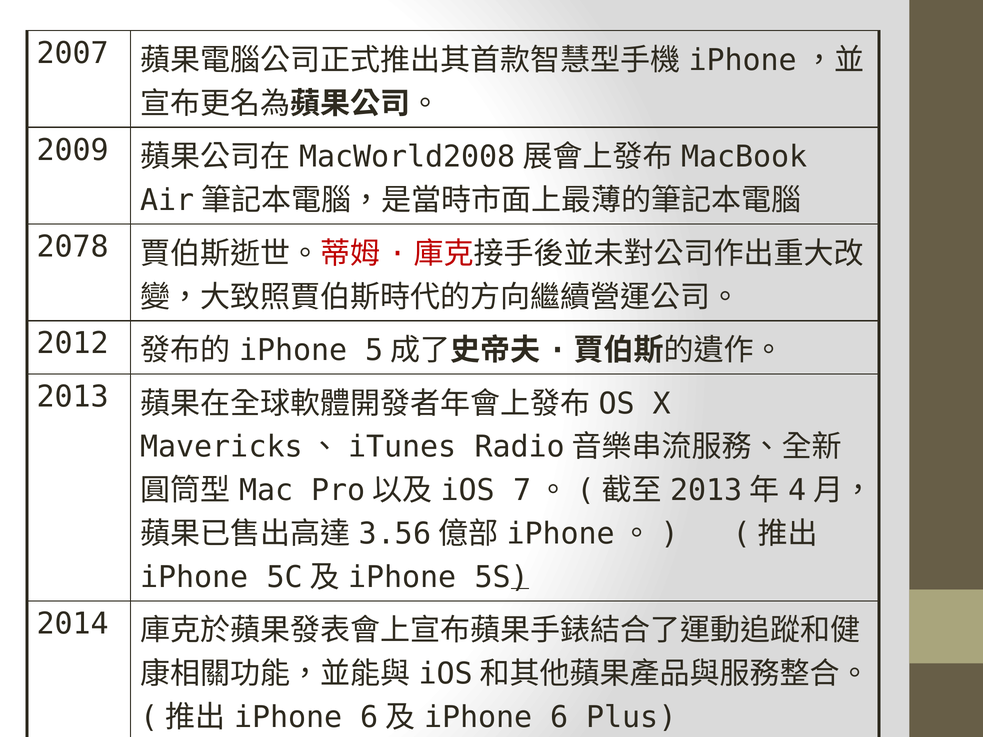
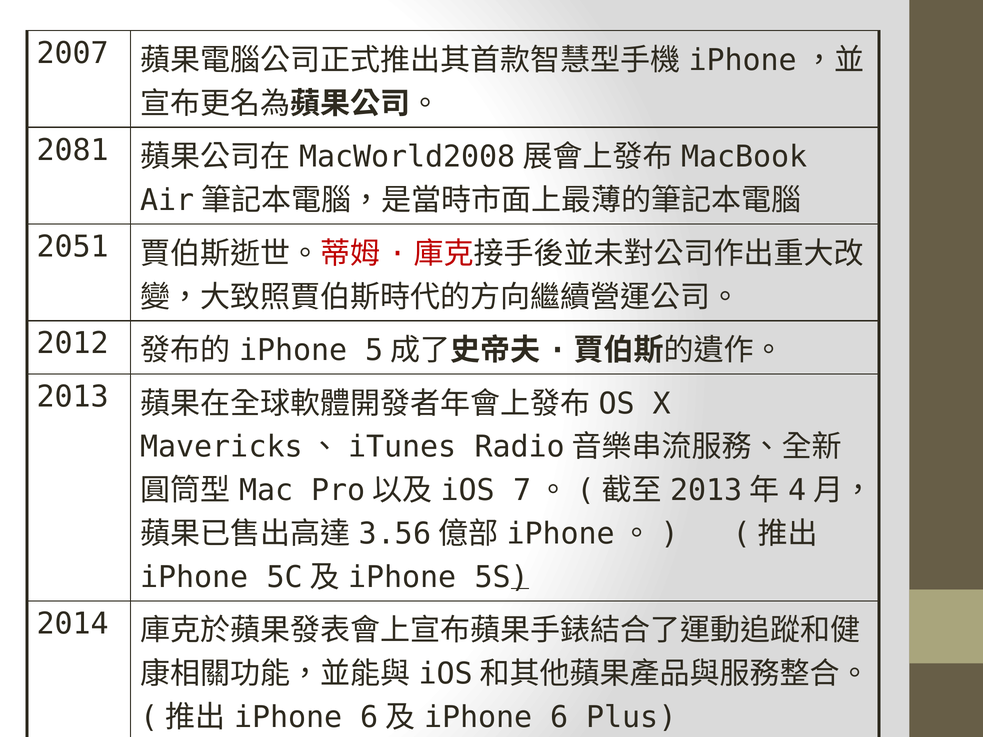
2009: 2009 -> 2081
2078: 2078 -> 2051
